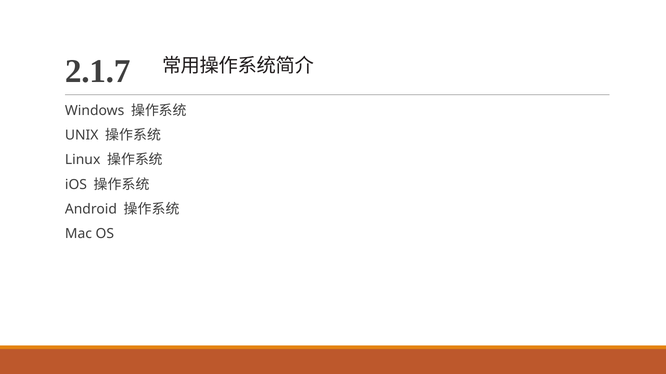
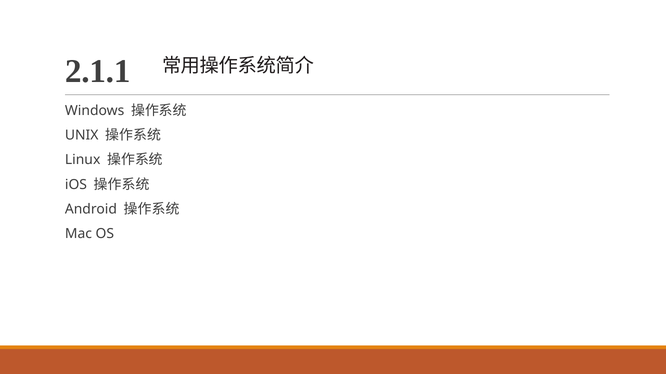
2.1.7: 2.1.7 -> 2.1.1
